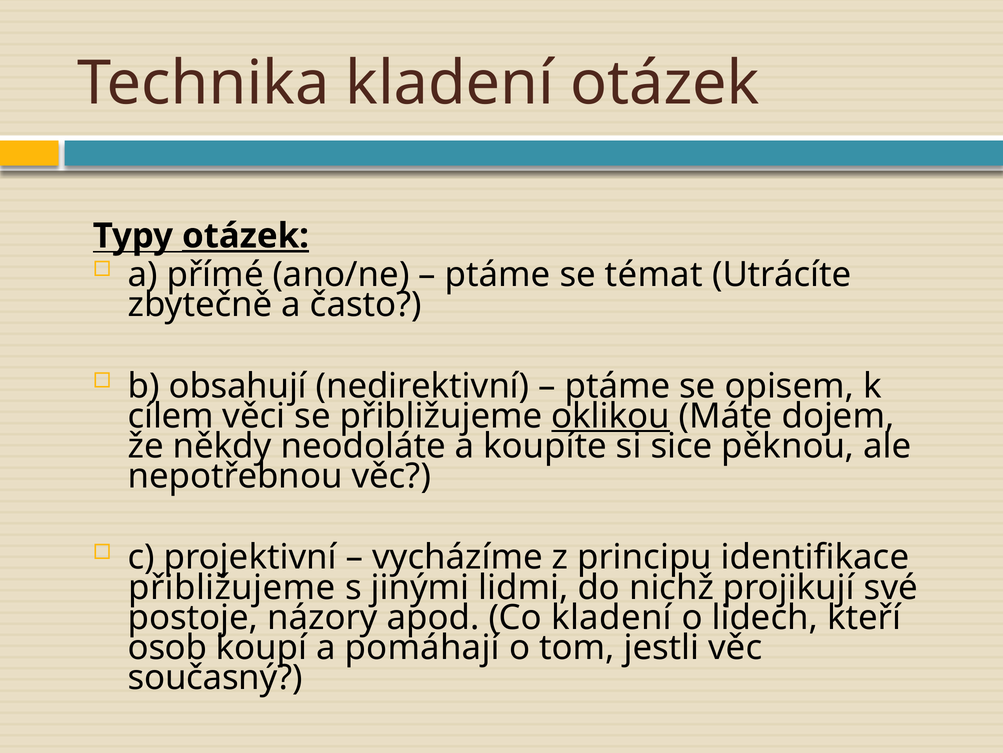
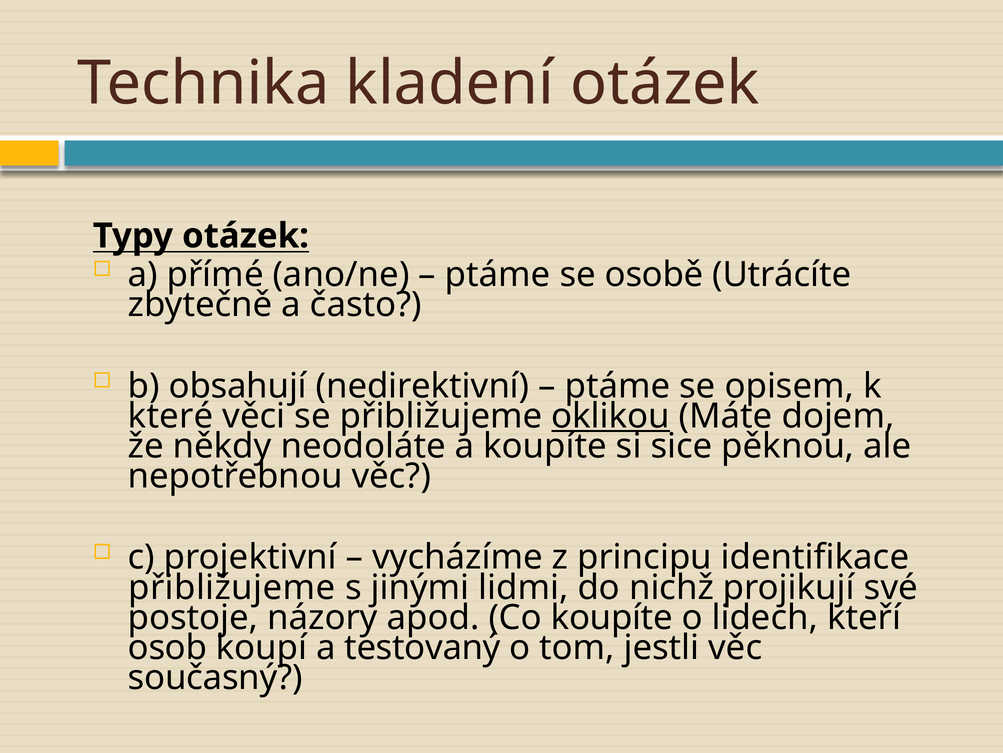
otázek at (245, 236) underline: present -> none
témat: témat -> osobě
cílem: cílem -> které
Co kladení: kladení -> koupíte
pomáhají: pomáhají -> testovaný
